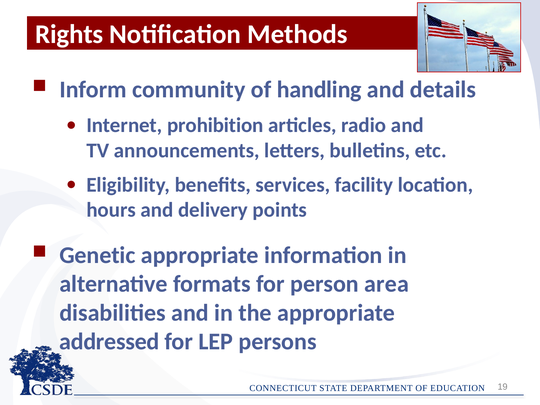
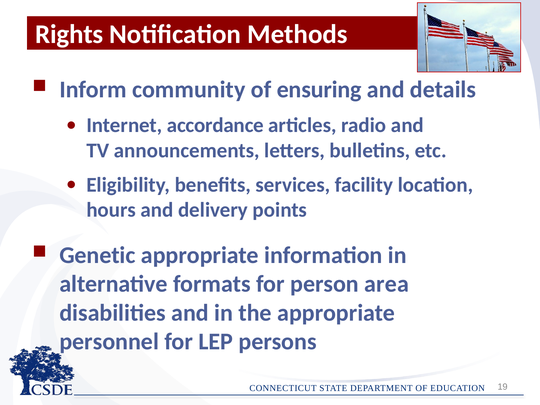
handling: handling -> ensuring
prohibition: prohibition -> accordance
addressed: addressed -> personnel
